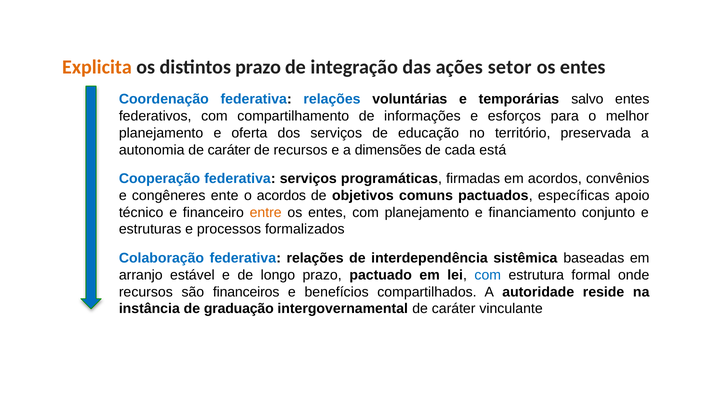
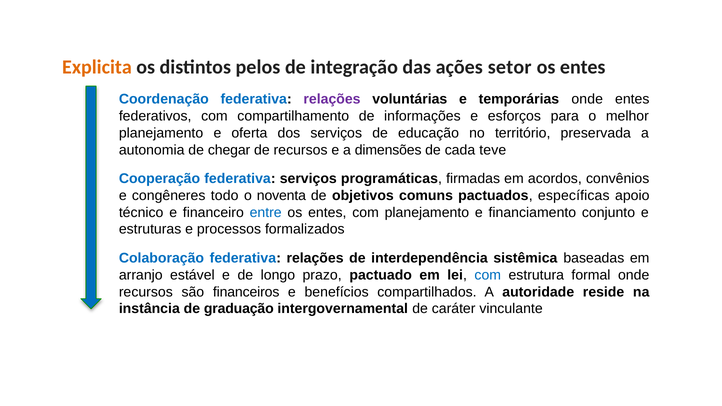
distintos prazo: prazo -> pelos
relações at (332, 99) colour: blue -> purple
temporárias salvo: salvo -> onde
autonomia de caráter: caráter -> chegar
está: está -> teve
ente: ente -> todo
o acordos: acordos -> noventa
entre colour: orange -> blue
